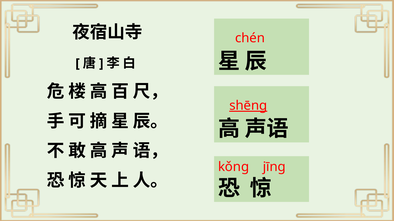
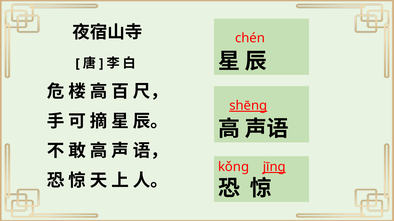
jīnɡ underline: none -> present
